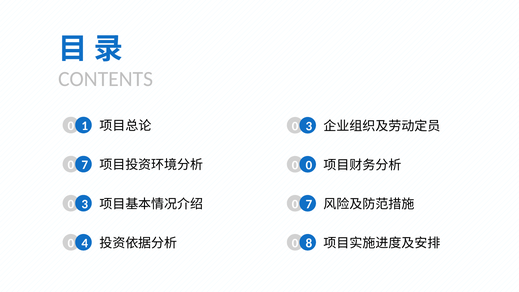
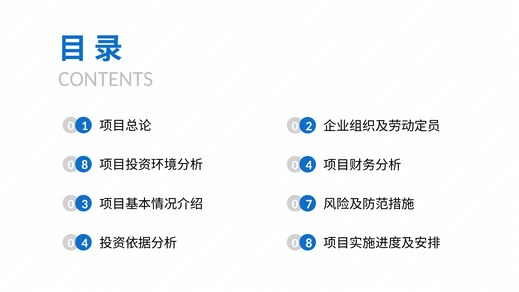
3 at (309, 126): 3 -> 2
7 at (85, 165): 7 -> 8
0 at (309, 165): 0 -> 4
